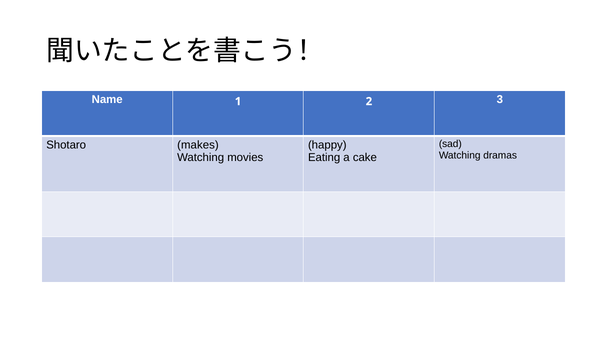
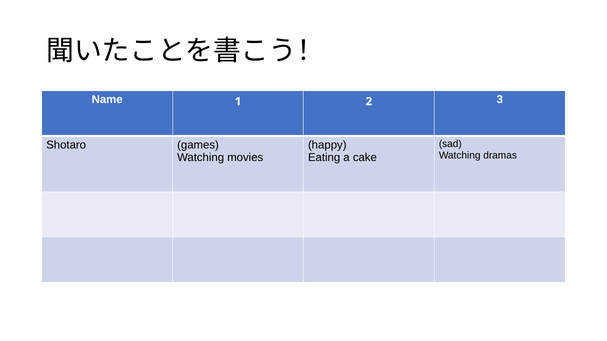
makes: makes -> games
